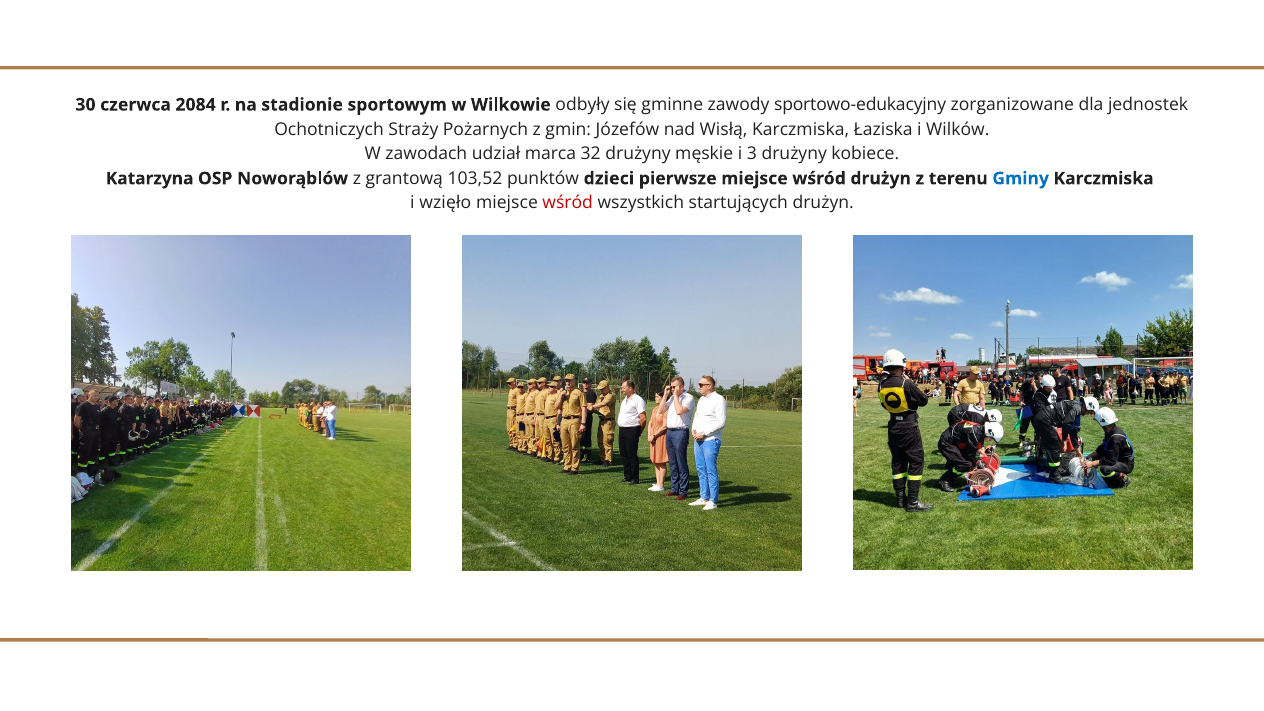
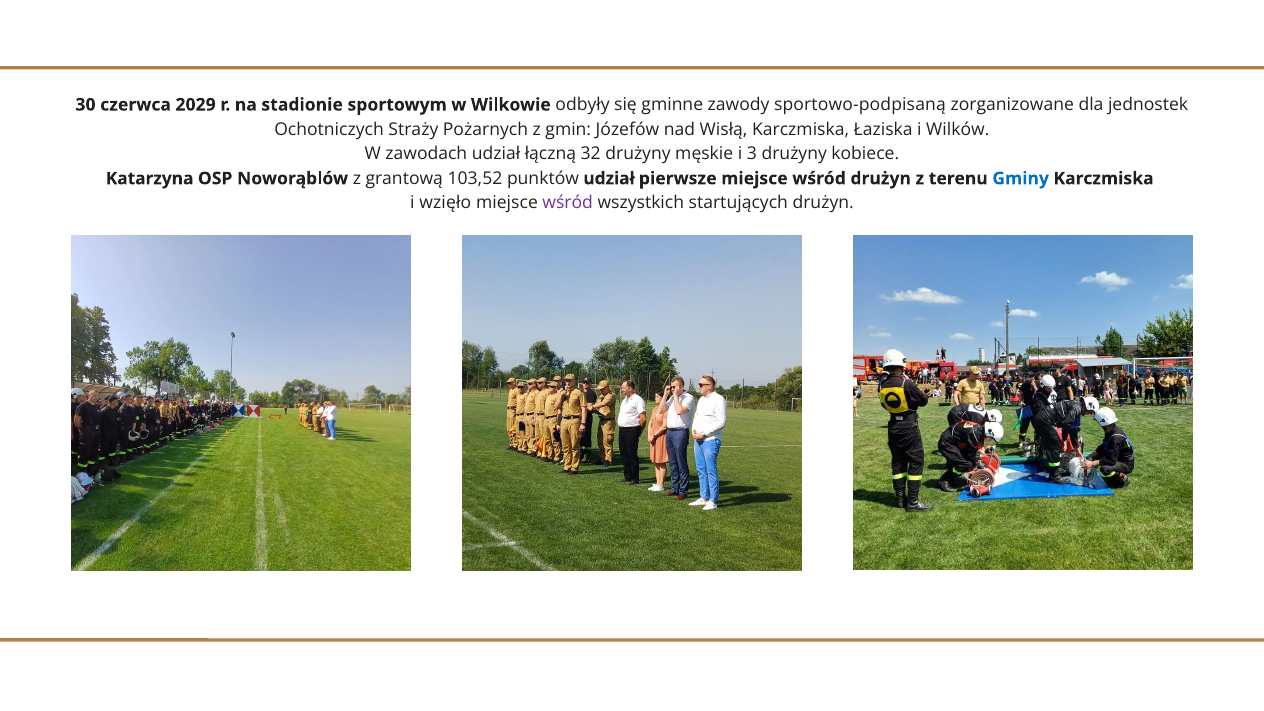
2084: 2084 -> 2029
sportowo-edukacyjny: sportowo-edukacyjny -> sportowo-podpisaną
marca: marca -> łączną
punktów dzieci: dzieci -> udział
wśród at (568, 203) colour: red -> purple
